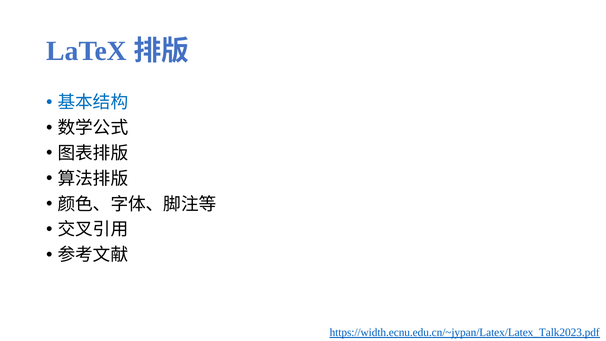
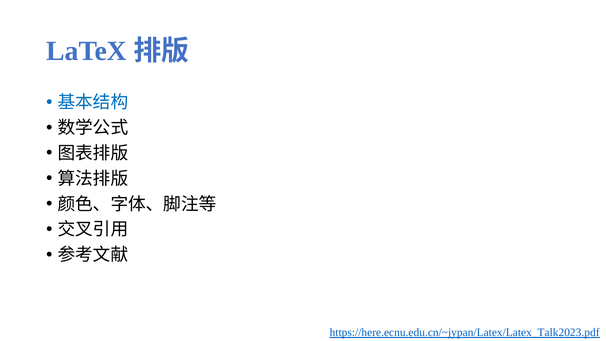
https://width.ecnu.edu.cn/~jypan/Latex/Latex_Talk2023.pdf: https://width.ecnu.edu.cn/~jypan/Latex/Latex_Talk2023.pdf -> https://here.ecnu.edu.cn/~jypan/Latex/Latex_Talk2023.pdf
